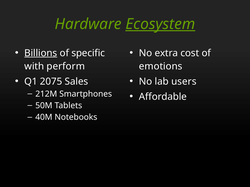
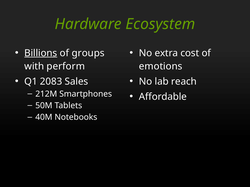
Ecosystem underline: present -> none
specific: specific -> groups
2075: 2075 -> 2083
users: users -> reach
